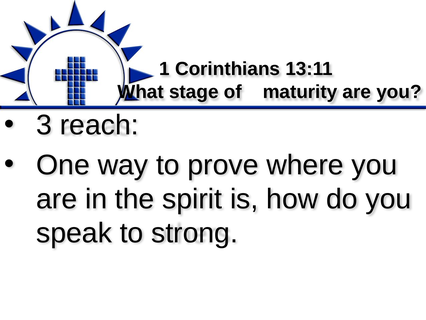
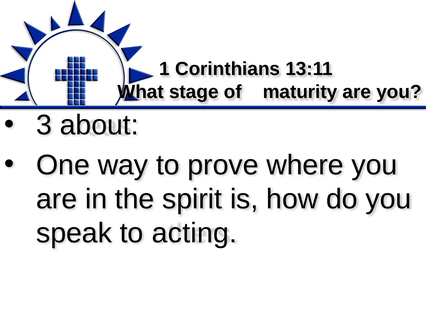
reach: reach -> about
strong: strong -> acting
